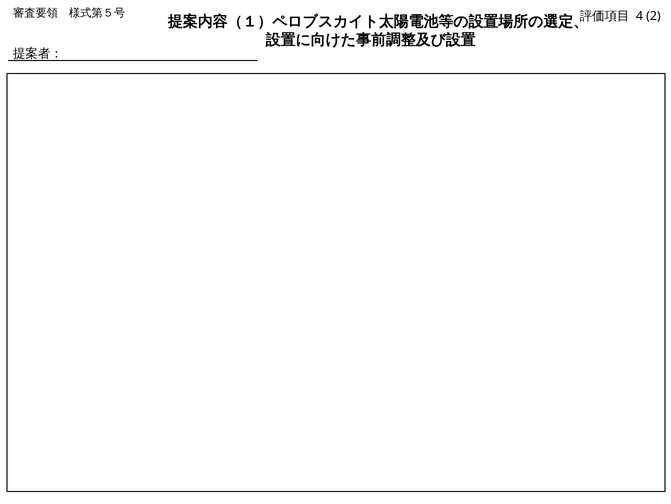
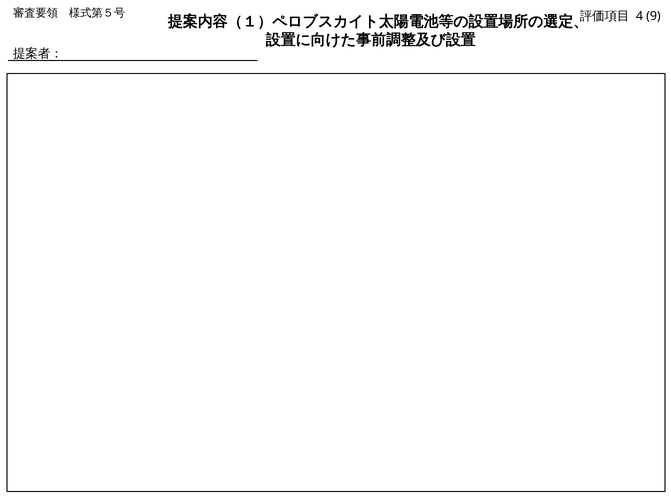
2: 2 -> 9
